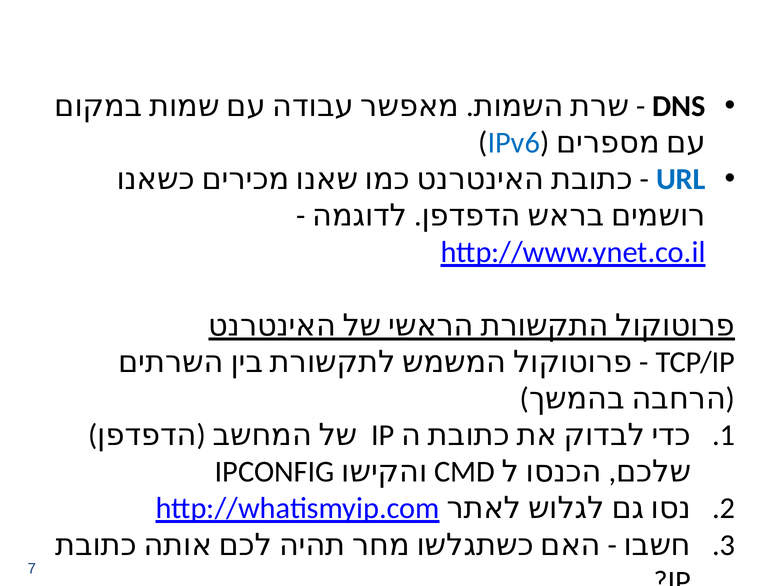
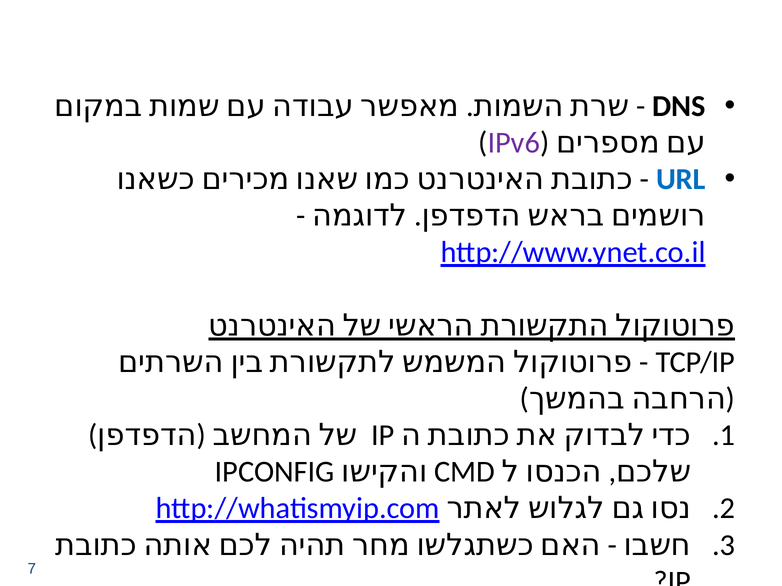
IPv6 colour: blue -> purple
